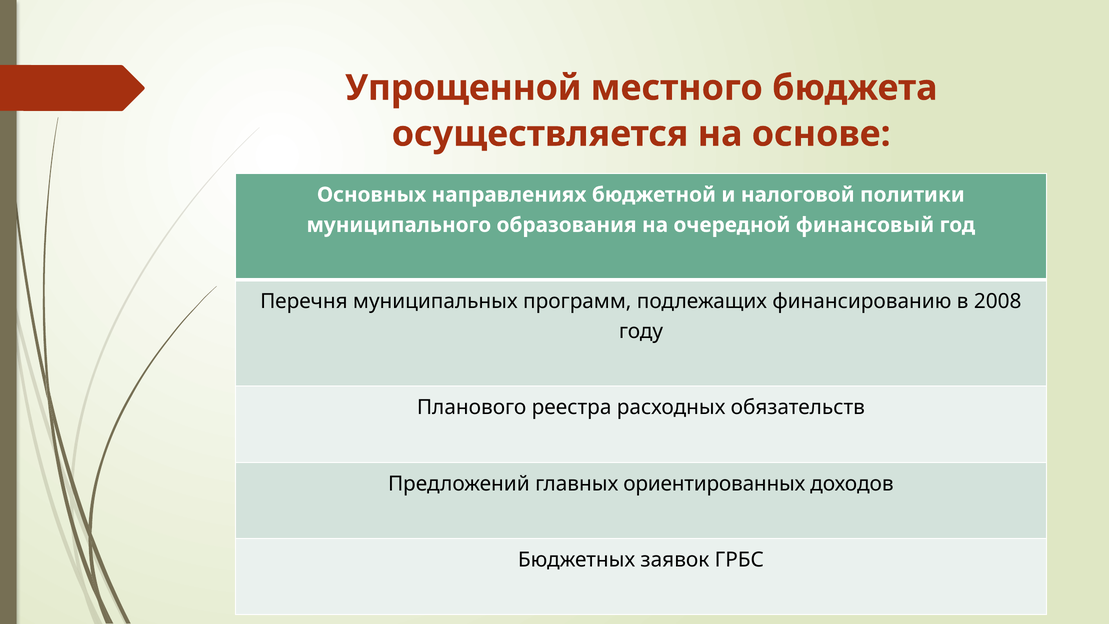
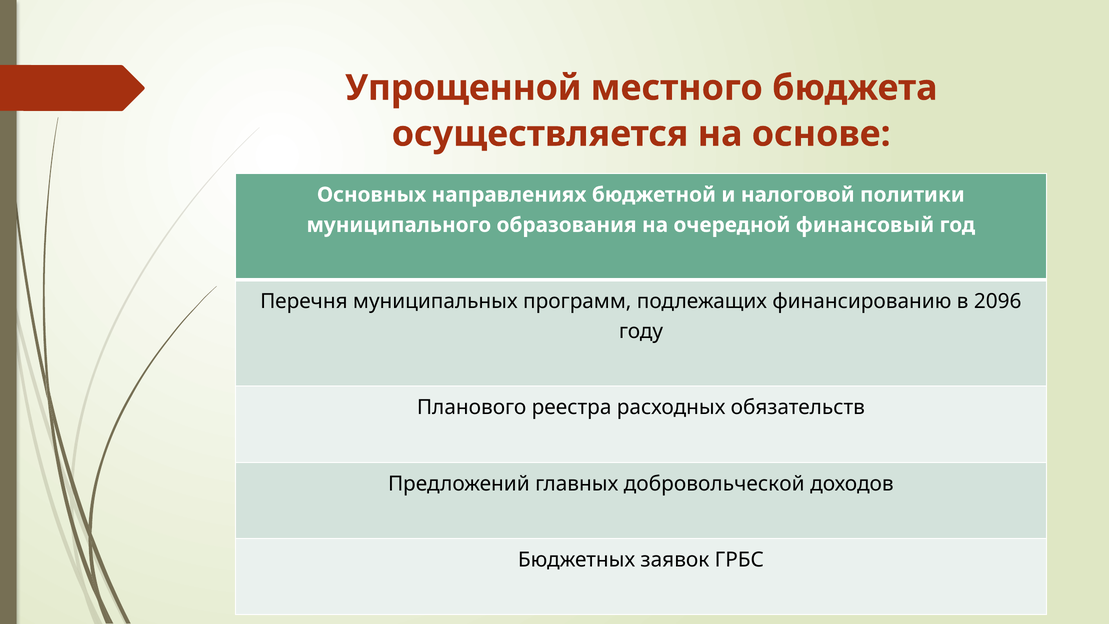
2008: 2008 -> 2096
ориентированных: ориентированных -> добровольческой
